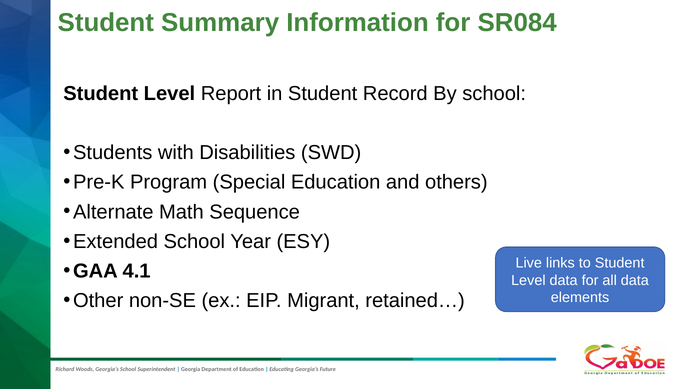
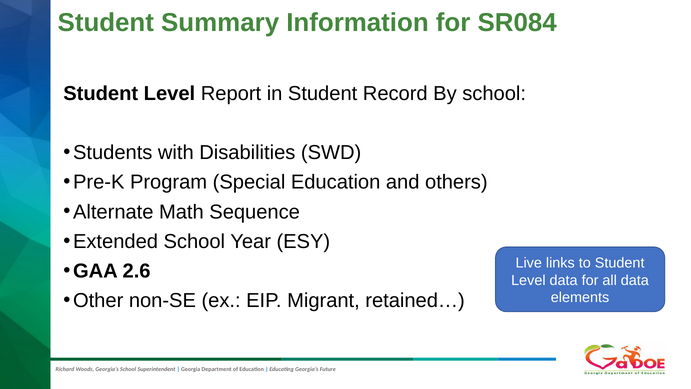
4.1: 4.1 -> 2.6
